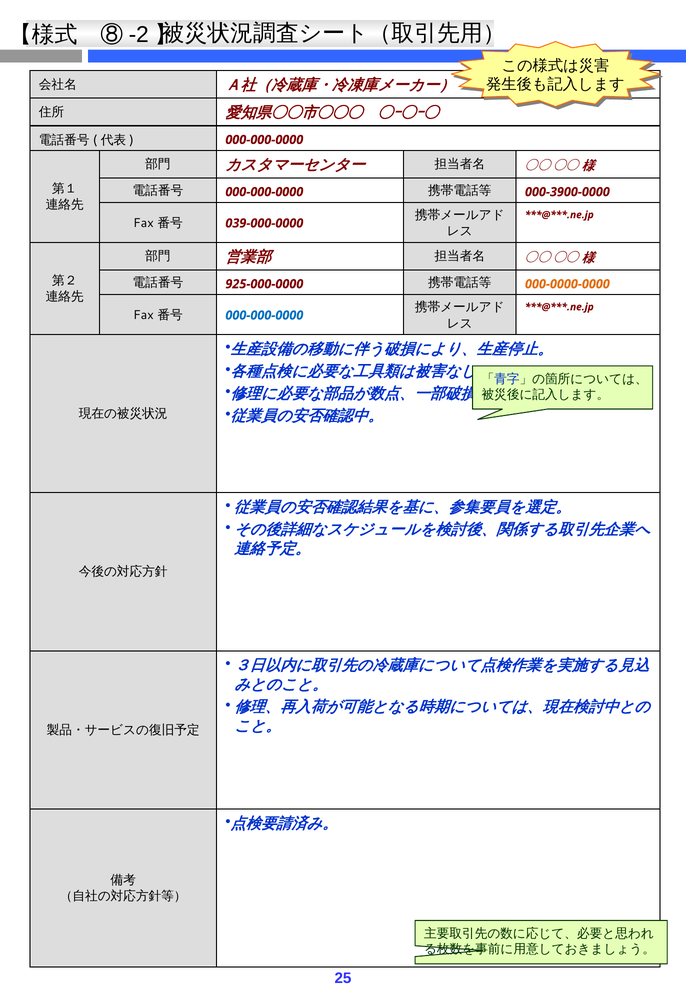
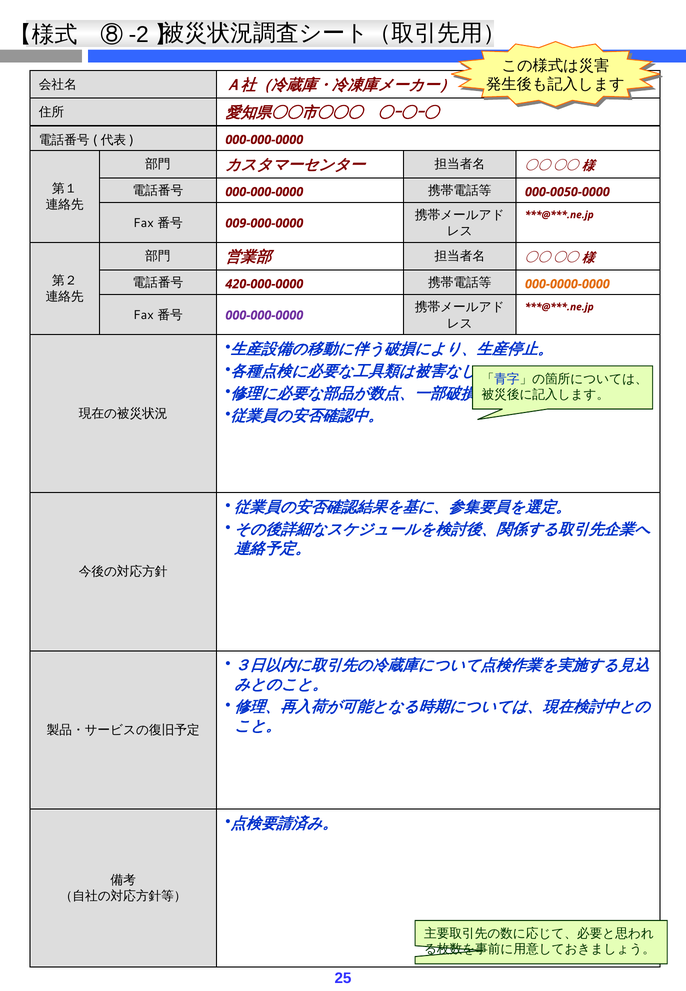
000-3900-0000: 000-3900-0000 -> 000-0050-0000
039-000-0000: 039-000-0000 -> 009-000-0000
925-000-0000: 925-000-0000 -> 420-000-0000
000-000-0000 at (264, 315) colour: blue -> purple
